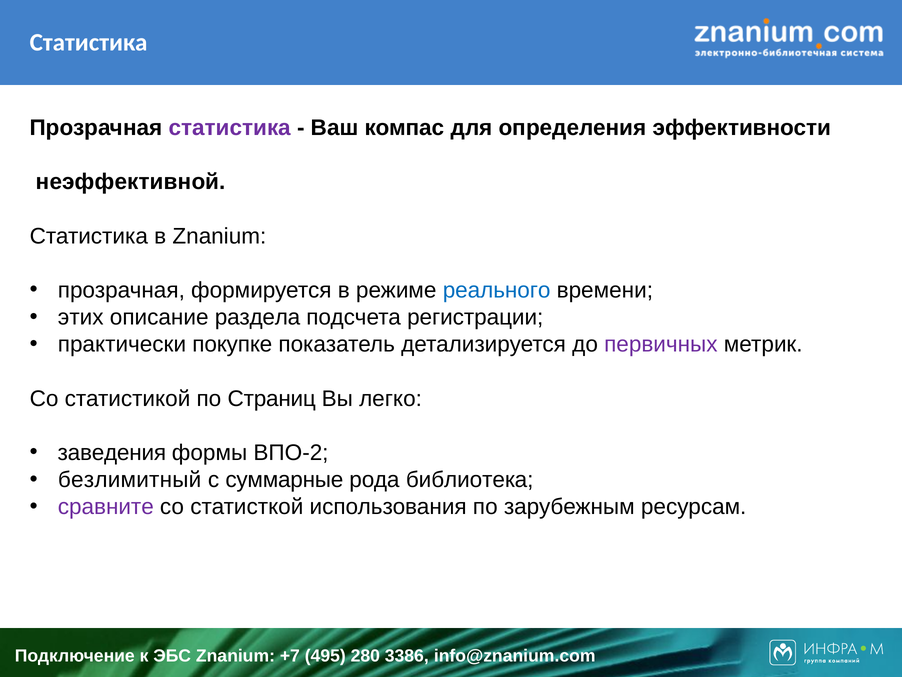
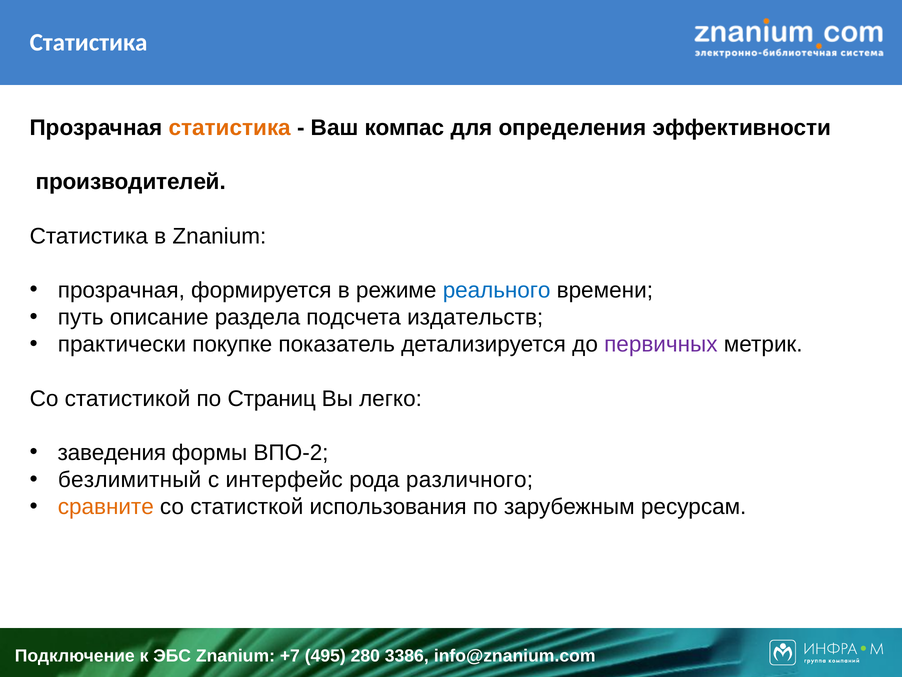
статистика at (230, 128) colour: purple -> orange
неэффективной: неэффективной -> производителей
этих: этих -> путь
регистрации: регистрации -> издательств
суммарные: суммарные -> интерфейс
библиотека: библиотека -> различного
сравните colour: purple -> orange
